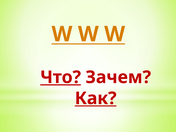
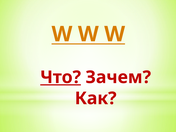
Как underline: present -> none
